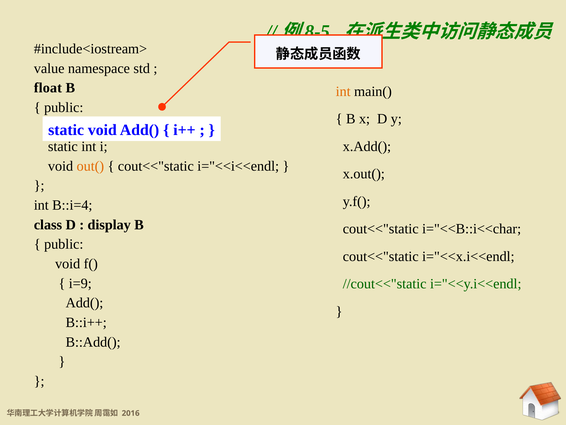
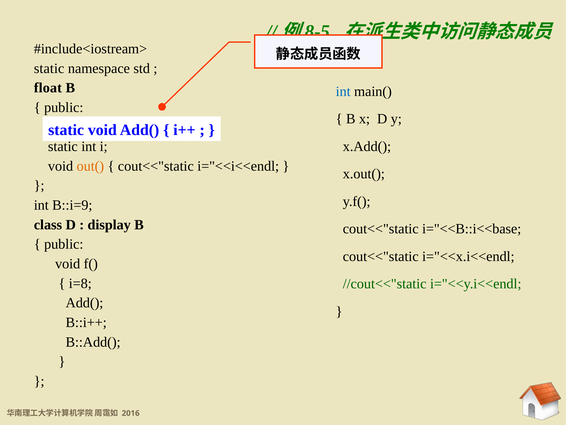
value at (49, 68): value -> static
int at (343, 91) colour: orange -> blue
B::i=4: B::i=4 -> B::i=9
i="<<B::i<<char: i="<<B::i<<char -> i="<<B::i<<base
i=9: i=9 -> i=8
